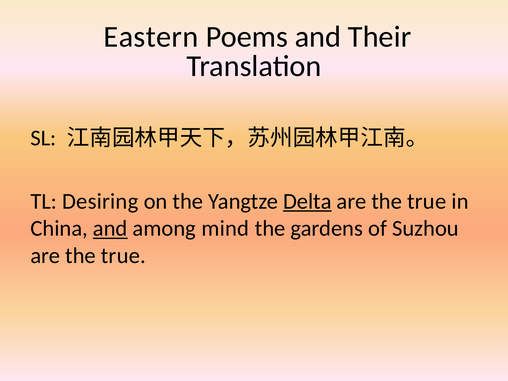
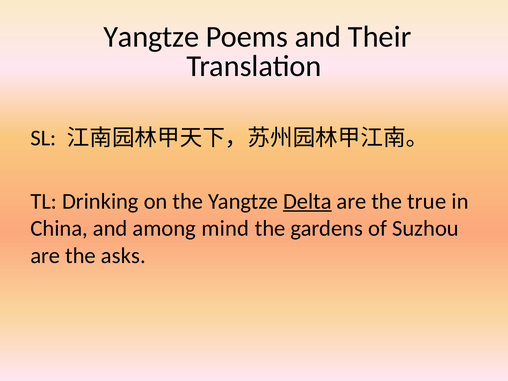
Eastern at (151, 37): Eastern -> Yangtze
Desiring: Desiring -> Drinking
and at (110, 229) underline: present -> none
true at (123, 256): true -> asks
